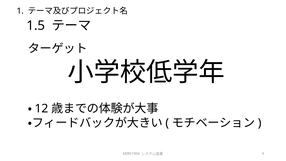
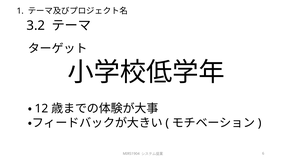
1.5: 1.5 -> 3.2
